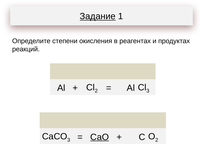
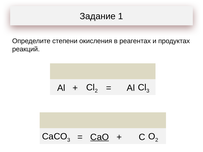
Задание underline: present -> none
